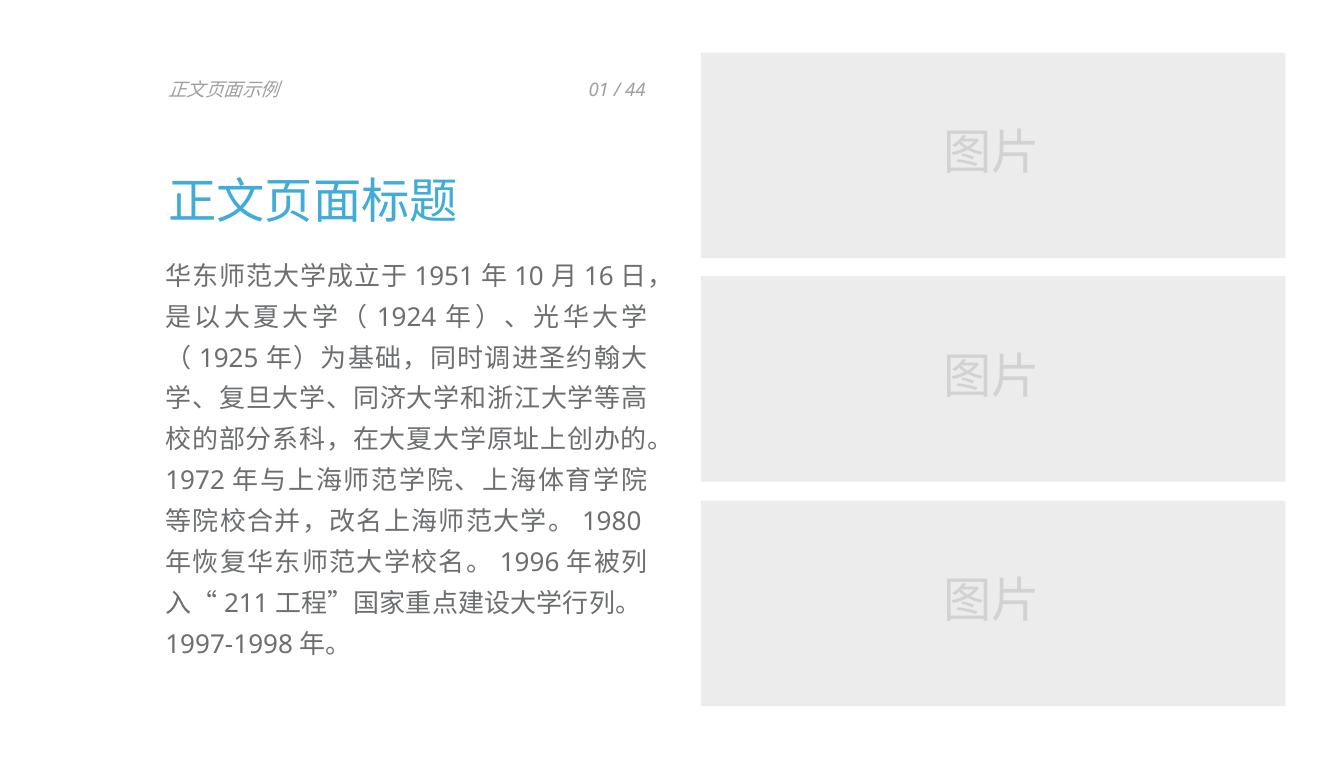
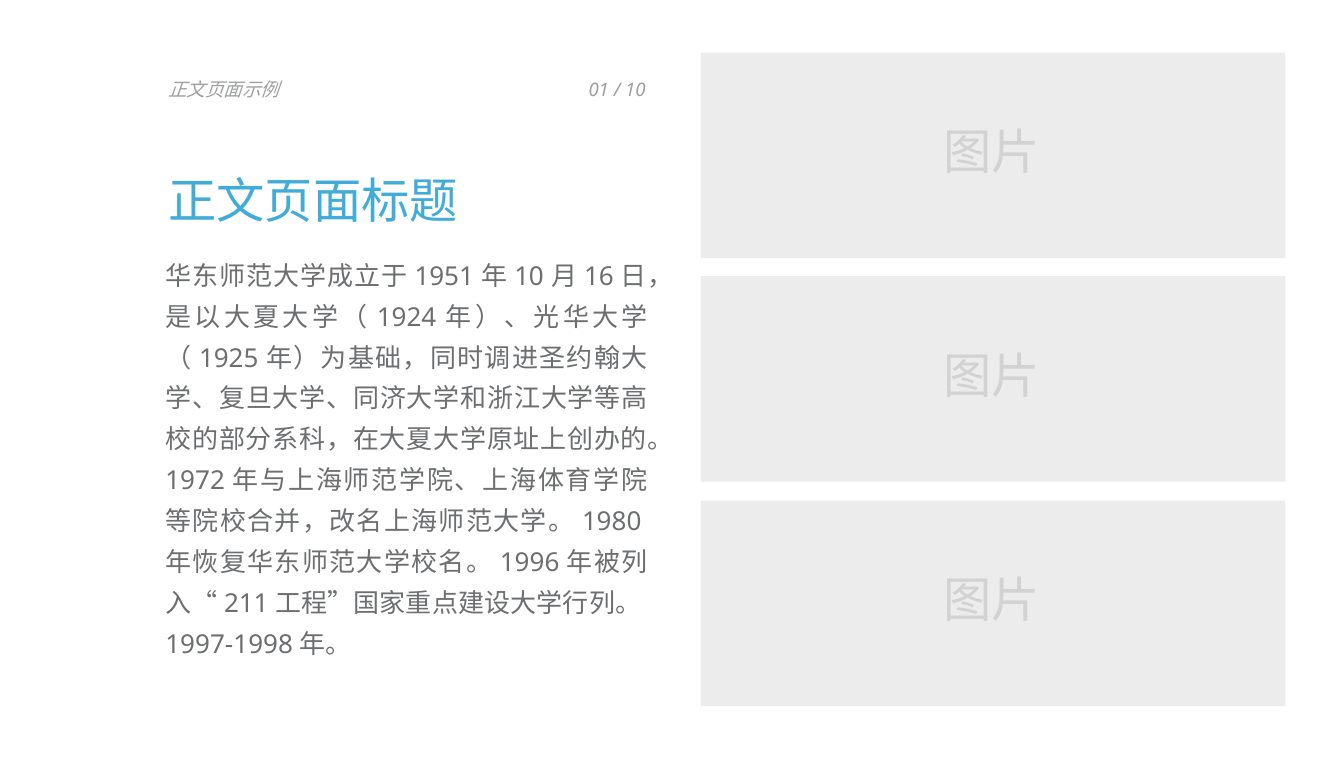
44 at (635, 90): 44 -> 10
